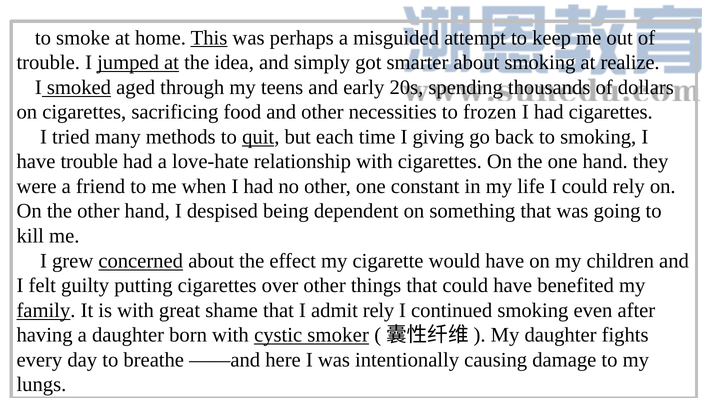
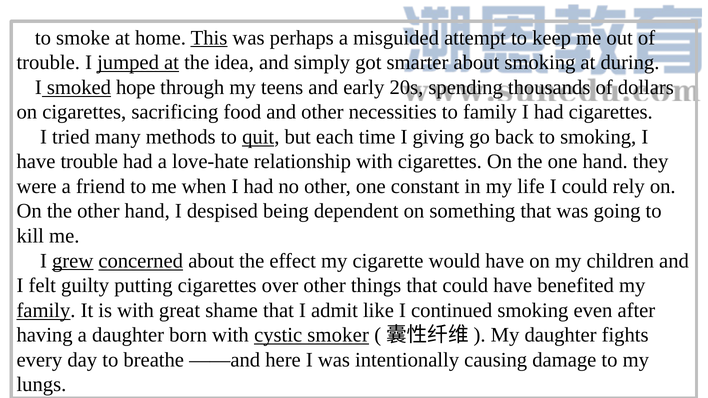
realize: realize -> during
aged: aged -> hope
to frozen: frozen -> family
grew underline: none -> present
admit rely: rely -> like
